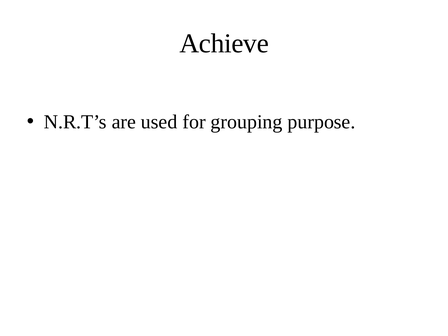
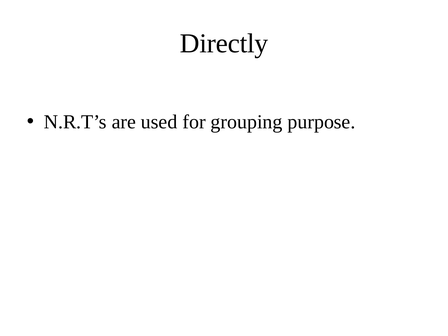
Achieve: Achieve -> Directly
